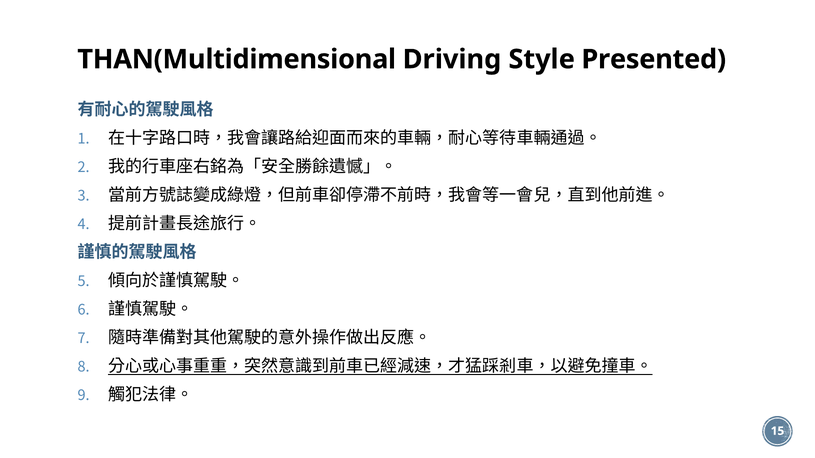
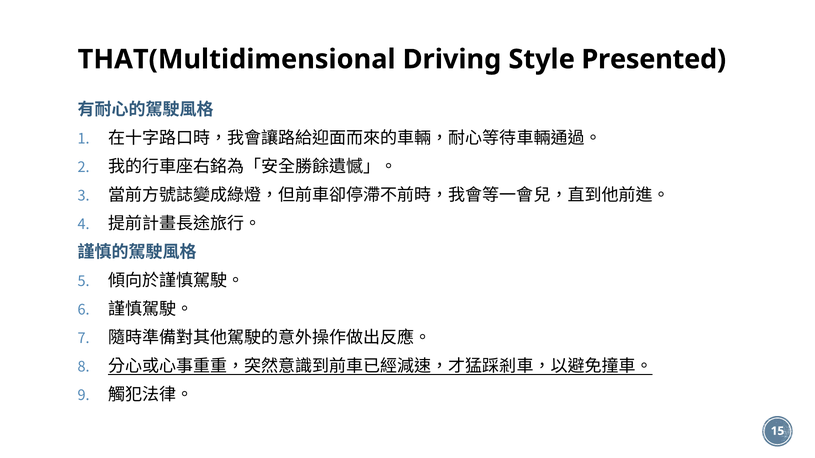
THAN(Multidimensional: THAN(Multidimensional -> THAT(Multidimensional
